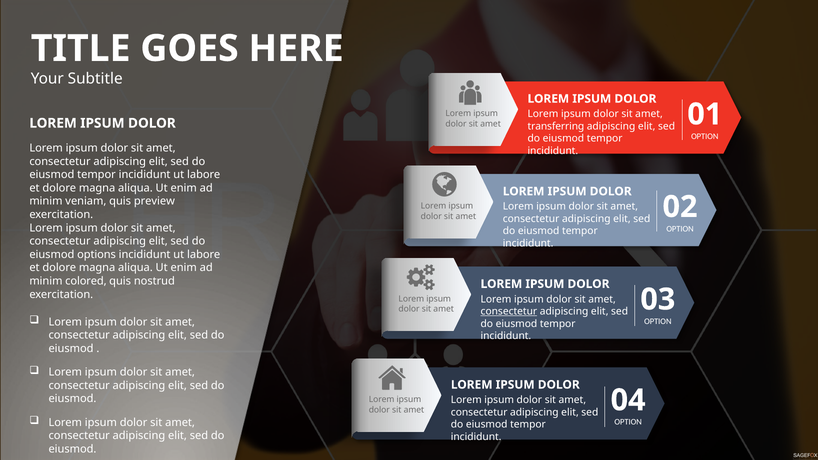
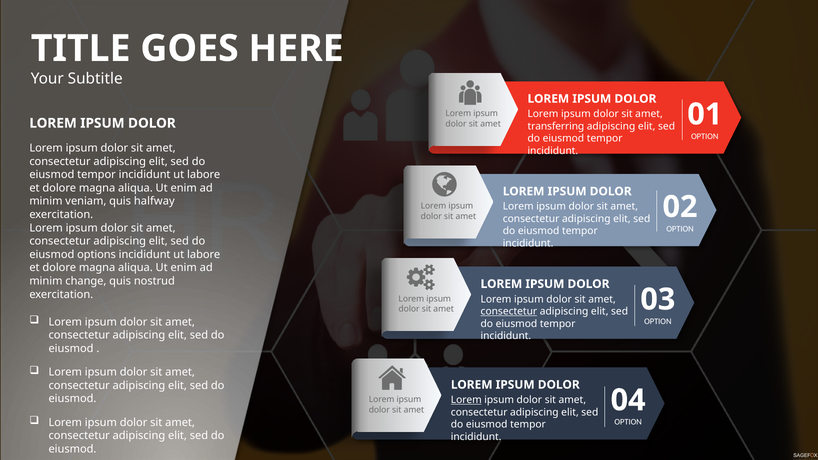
preview: preview -> halfway
colored: colored -> change
Lorem at (466, 400) underline: none -> present
